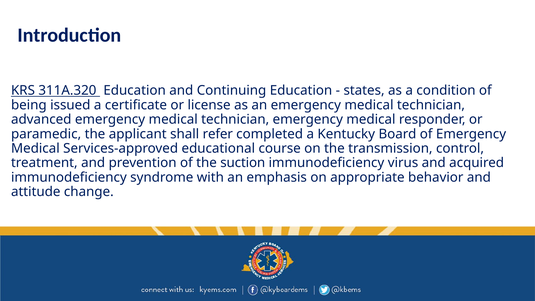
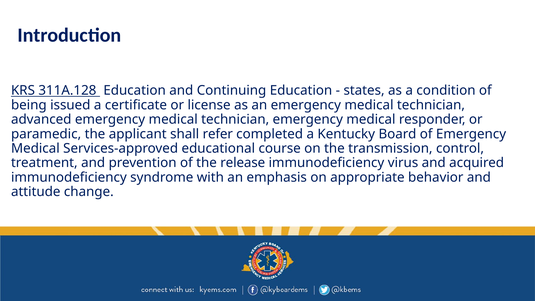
311A.320: 311A.320 -> 311A.128
suction: suction -> release
